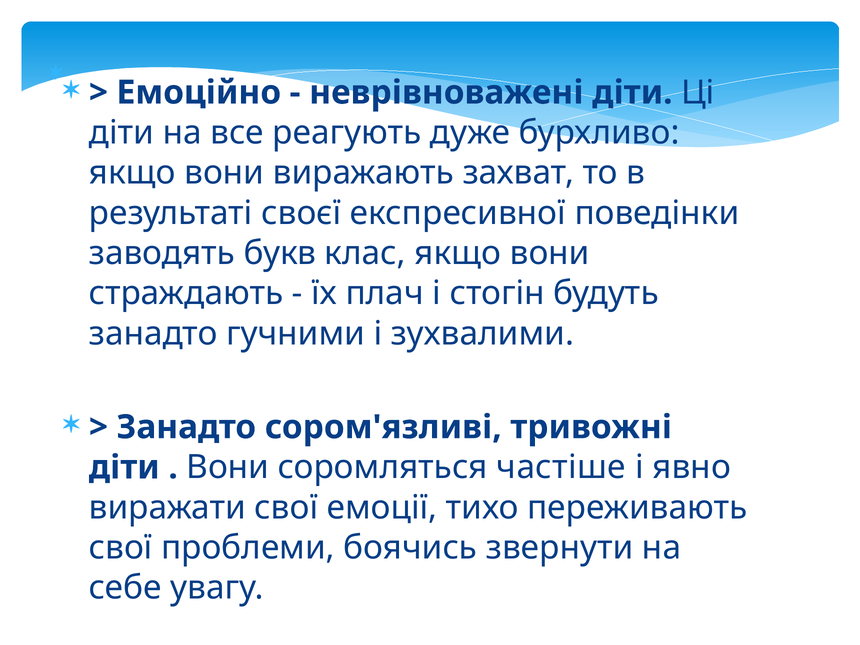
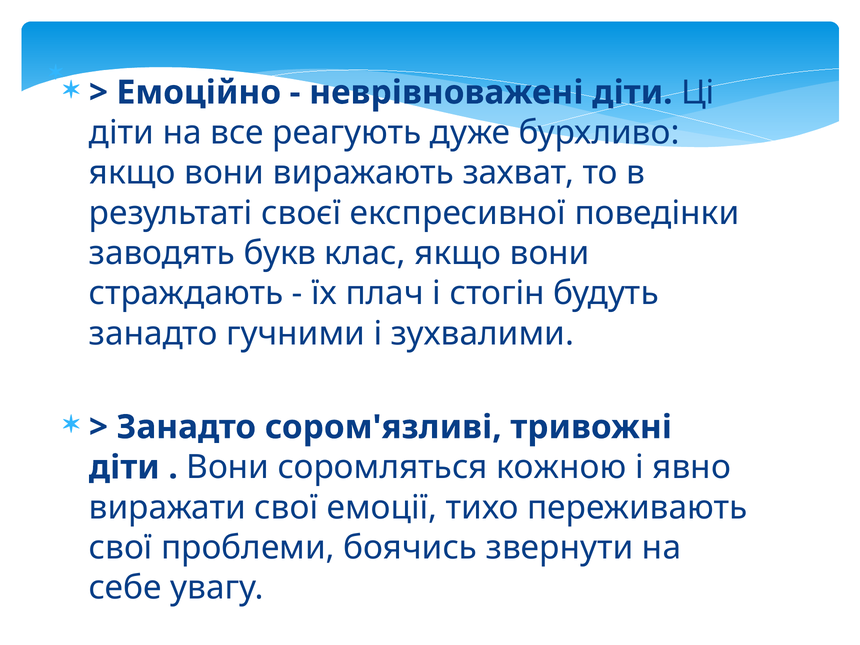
частіше: частіше -> кожною
